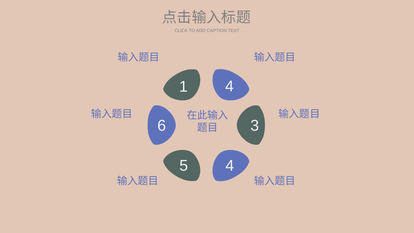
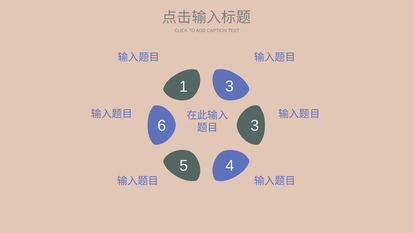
1 4: 4 -> 3
